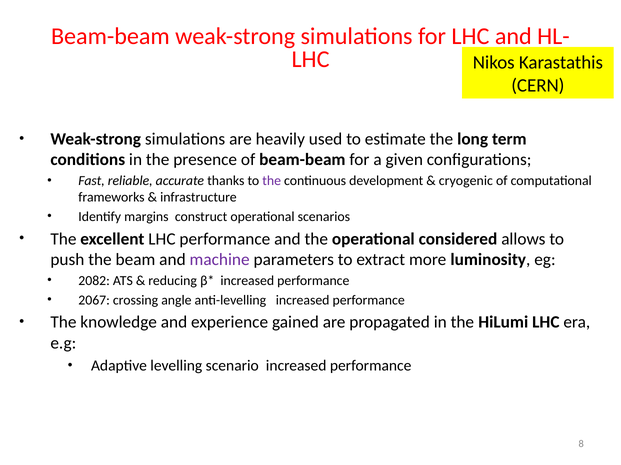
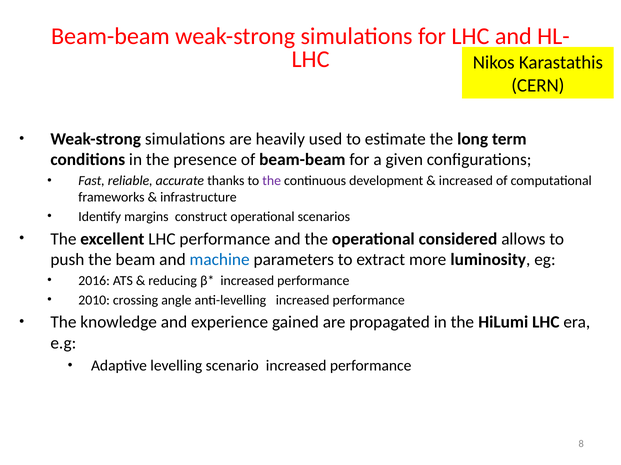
cryogenic at (466, 181): cryogenic -> increased
machine colour: purple -> blue
2082: 2082 -> 2016
2067: 2067 -> 2010
